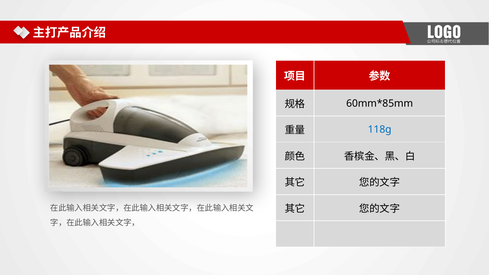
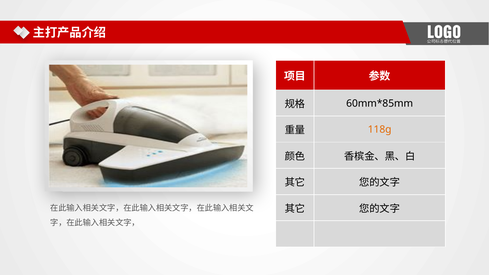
118g colour: blue -> orange
